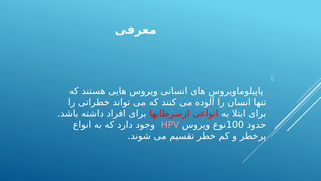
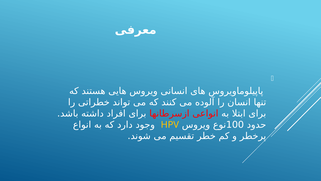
HPV colour: pink -> yellow
